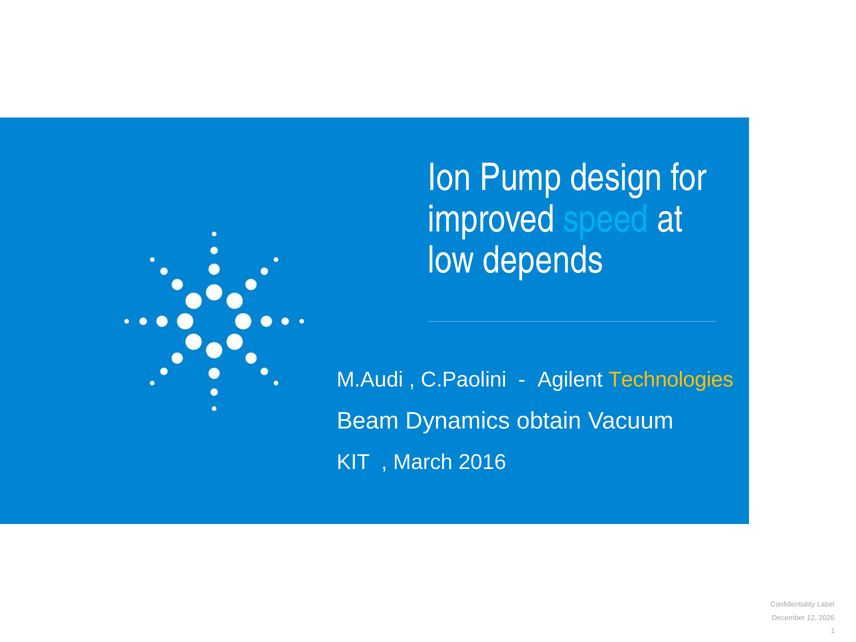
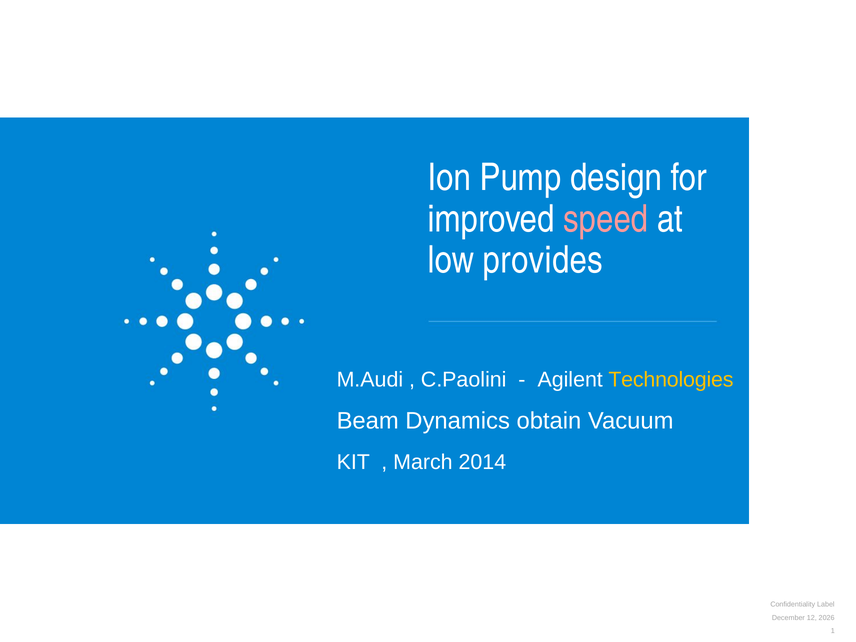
speed colour: light blue -> pink
depends: depends -> provides
2016: 2016 -> 2014
